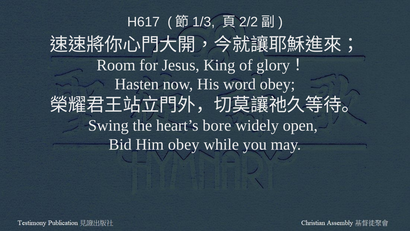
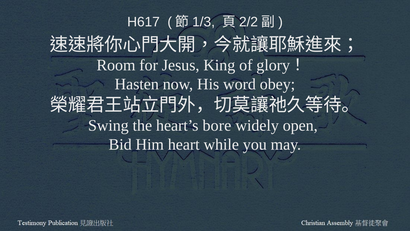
Him obey: obey -> heart
